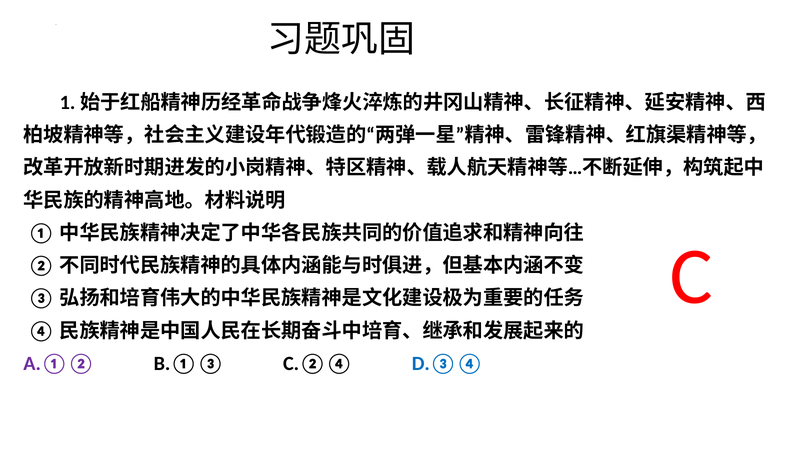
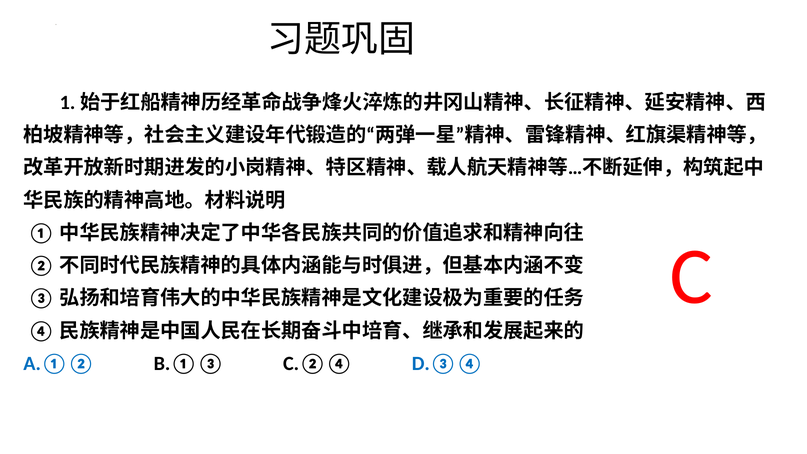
A.①② colour: purple -> blue
